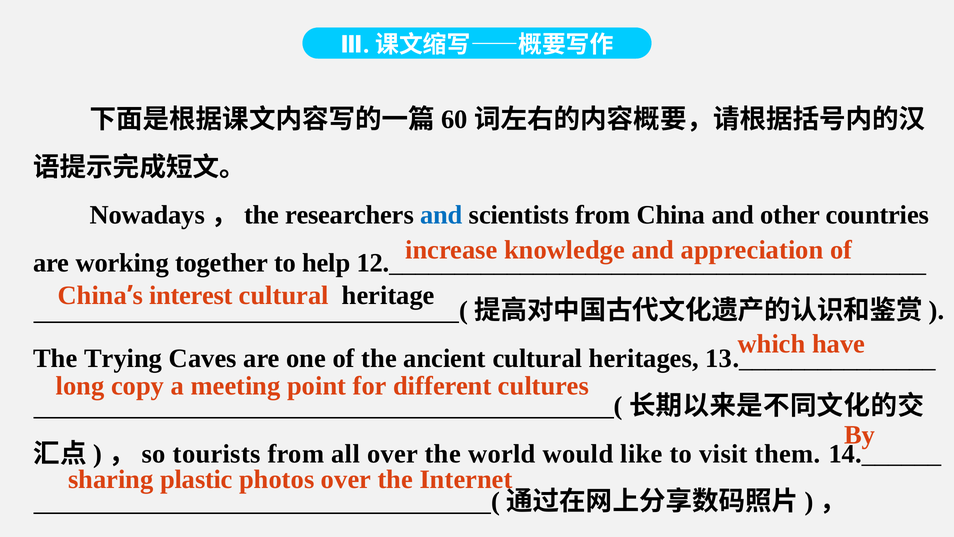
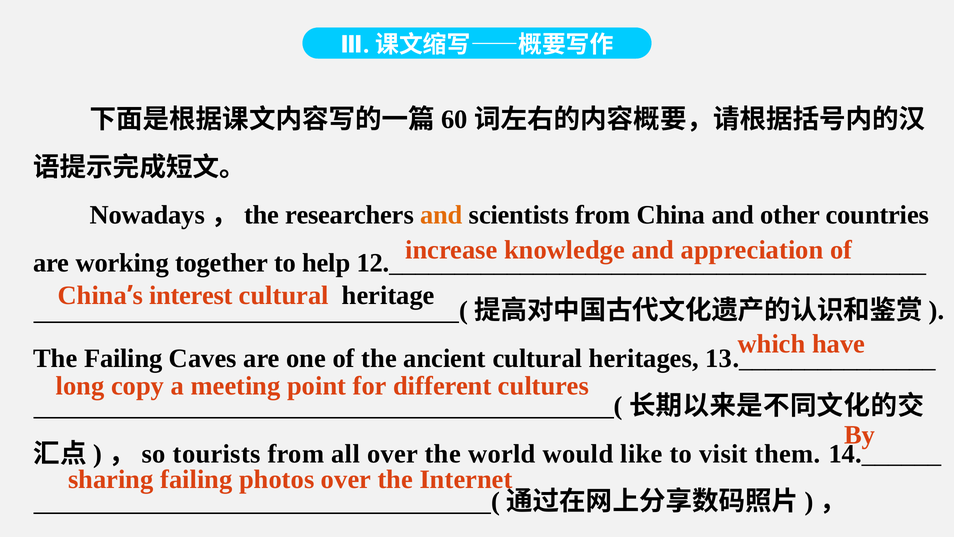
and at (441, 215) colour: blue -> orange
The Trying: Trying -> Failing
sharing plastic: plastic -> failing
